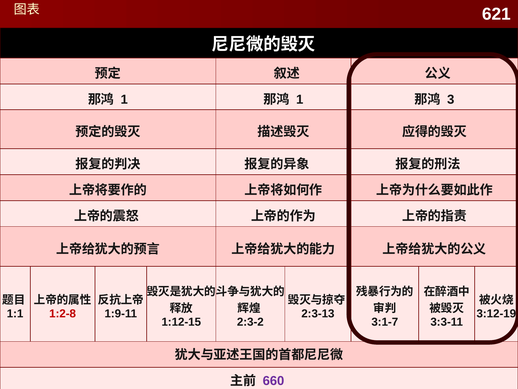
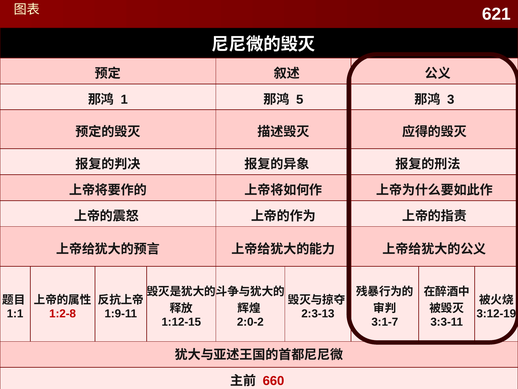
1 at (300, 99): 1 -> 5
2:3-2: 2:3-2 -> 2:0-2
660 colour: purple -> red
